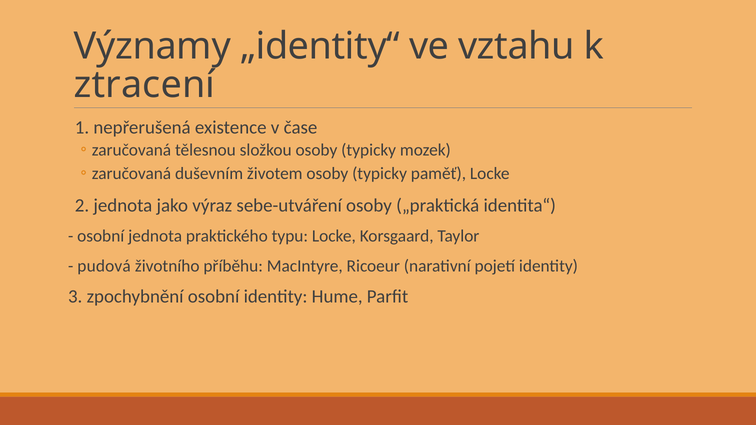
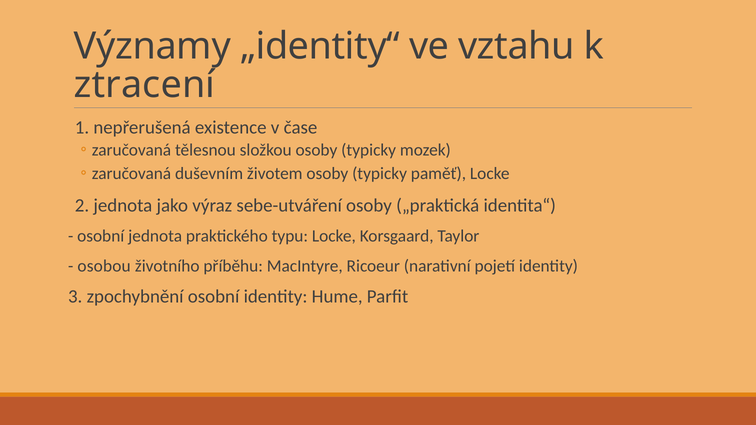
pudová: pudová -> osobou
